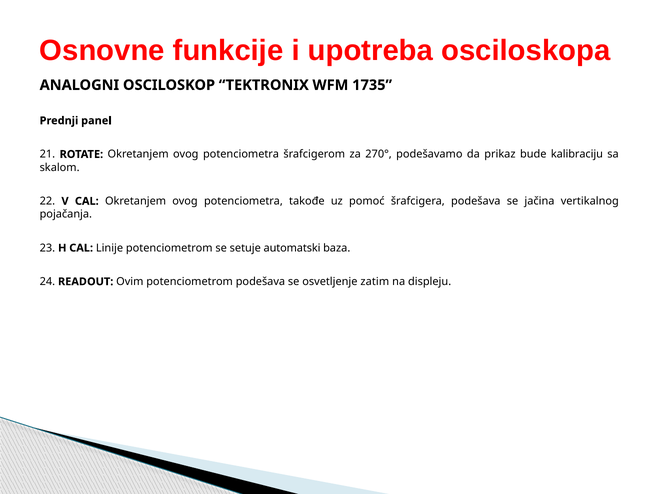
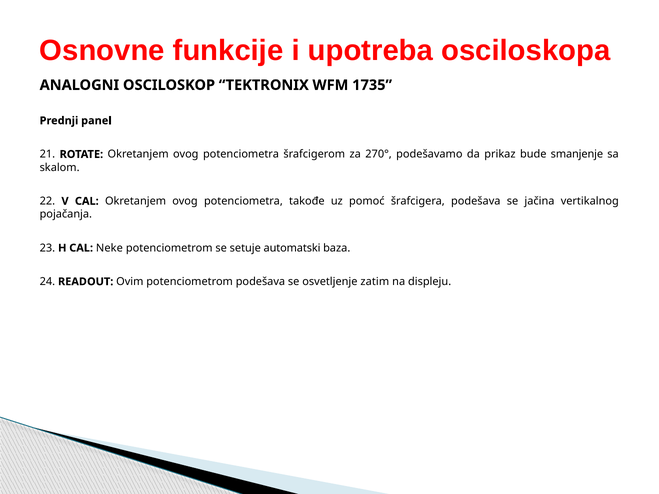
kalibraciju: kalibraciju -> smanjenje
Linije: Linije -> Neke
